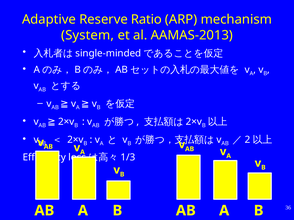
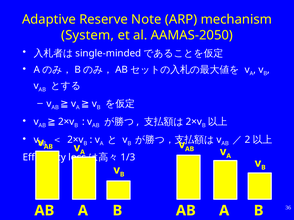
Ratio: Ratio -> Note
AAMAS-2013: AAMAS-2013 -> AAMAS-2050
